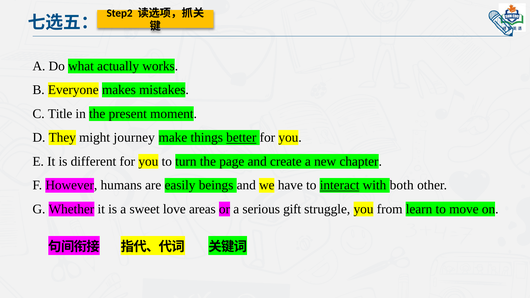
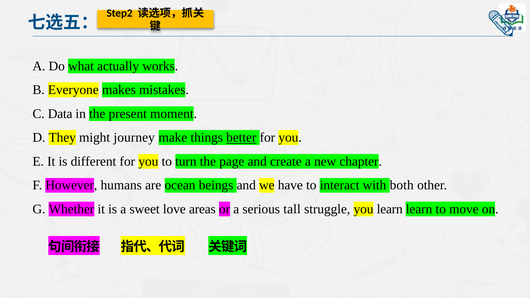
Title: Title -> Data
easily: easily -> ocean
interact underline: present -> none
gift: gift -> tall
you from: from -> learn
